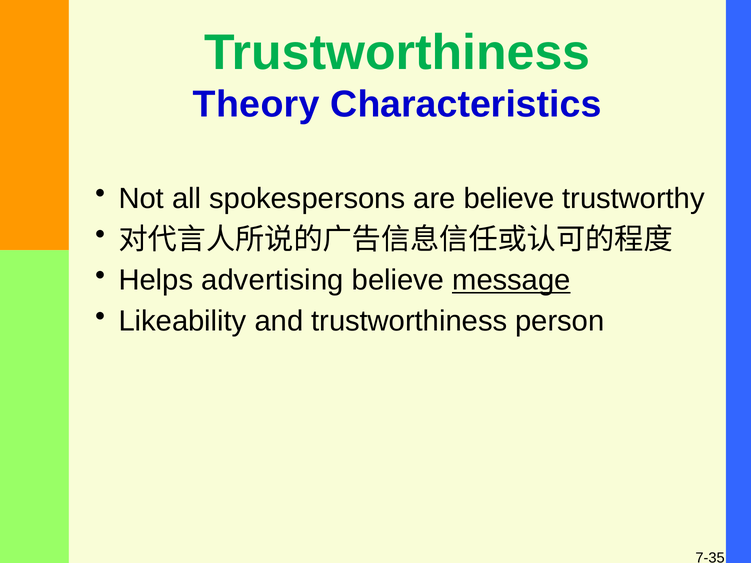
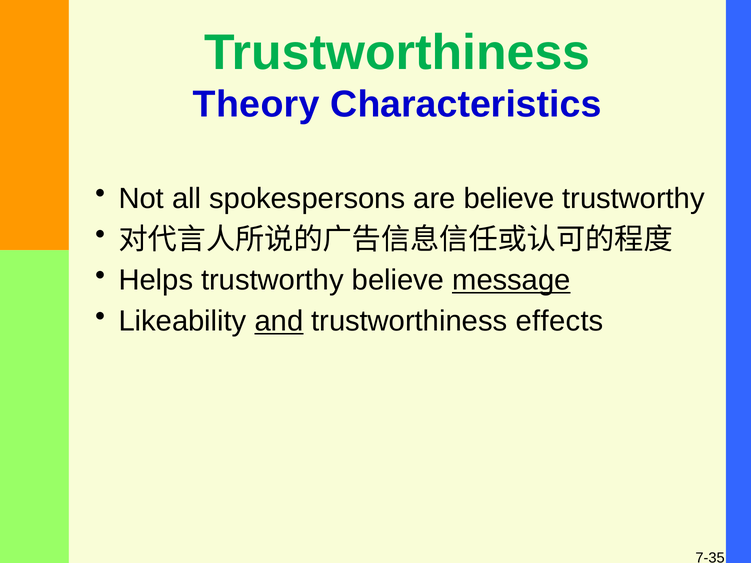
Helps advertising: advertising -> trustworthy
and underline: none -> present
person: person -> effects
